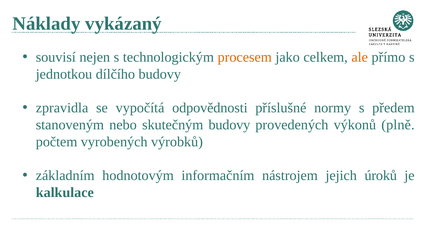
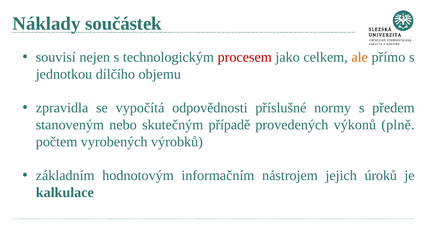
vykázaný: vykázaný -> součástek
procesem colour: orange -> red
dílčího budovy: budovy -> objemu
skutečným budovy: budovy -> případě
